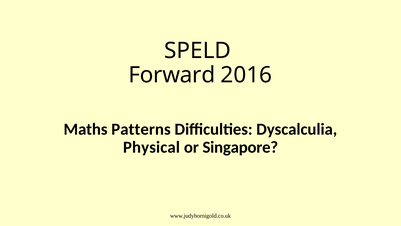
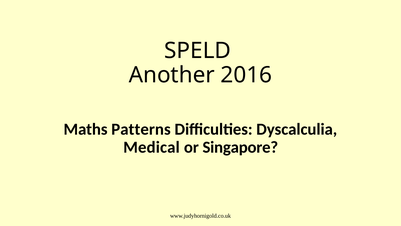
Forward: Forward -> Another
Physical: Physical -> Medical
